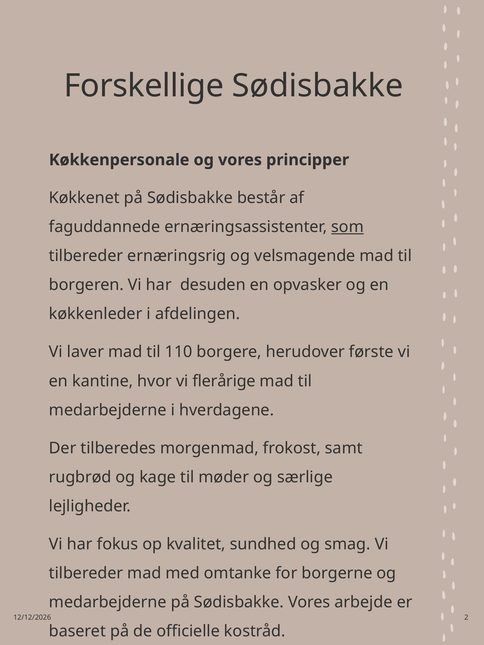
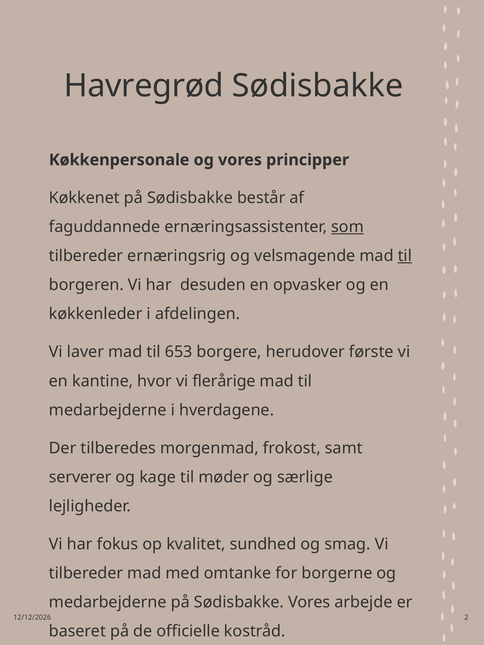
Forskellige: Forskellige -> Havregrød
til at (405, 256) underline: none -> present
110: 110 -> 653
rugbrød: rugbrød -> serverer
